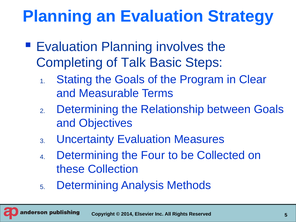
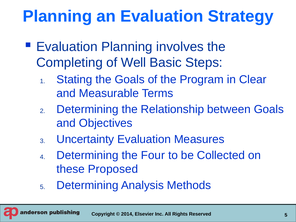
Talk: Talk -> Well
Collection: Collection -> Proposed
